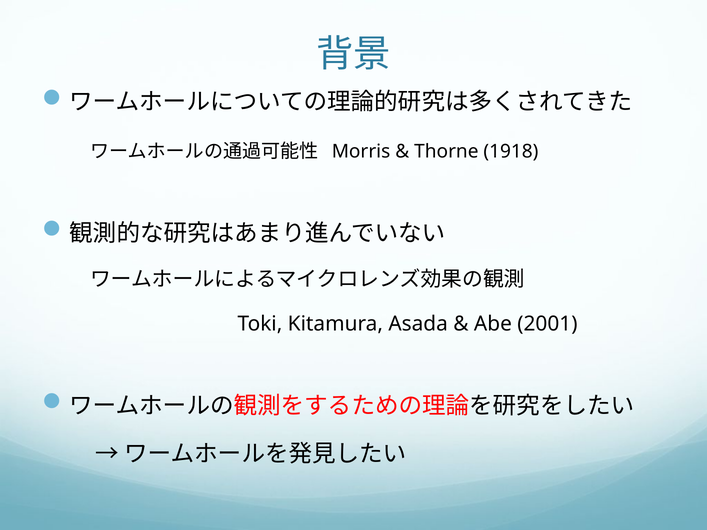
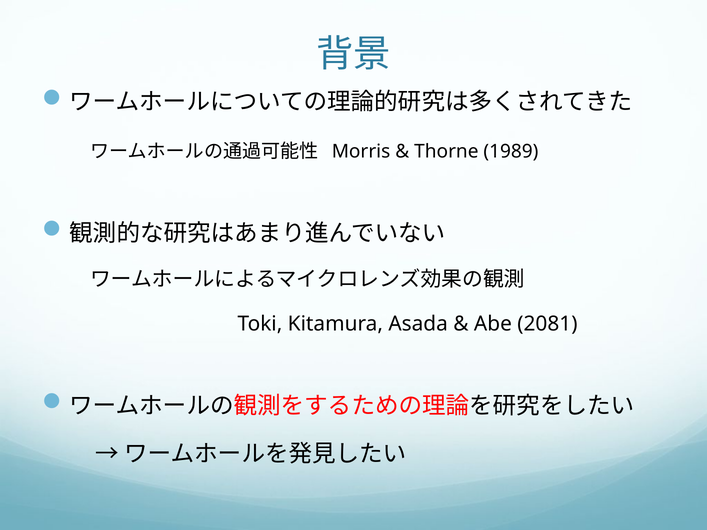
1918: 1918 -> 1989
2001: 2001 -> 2081
